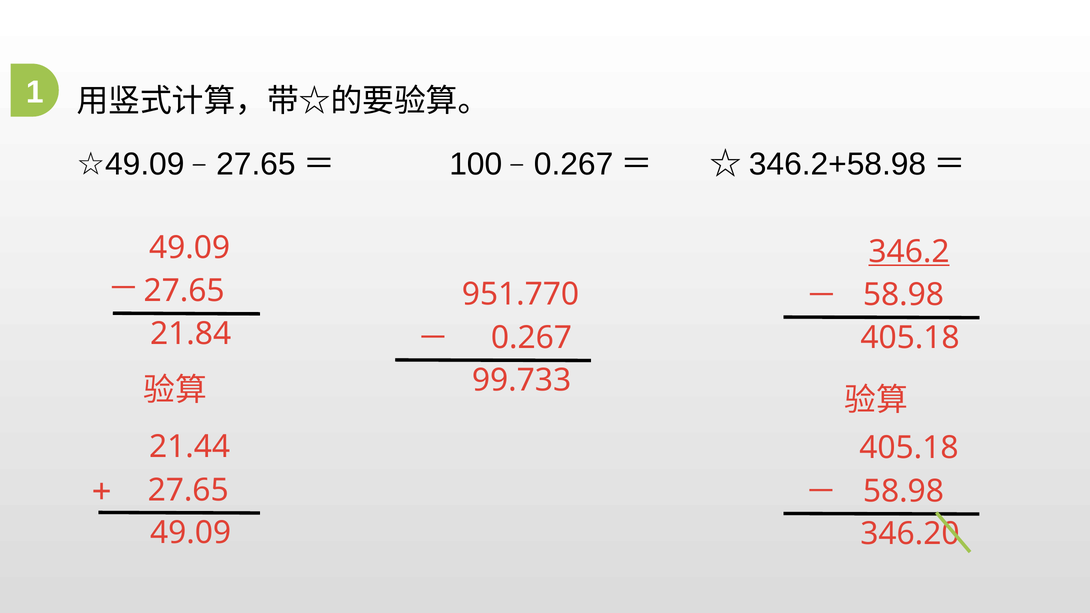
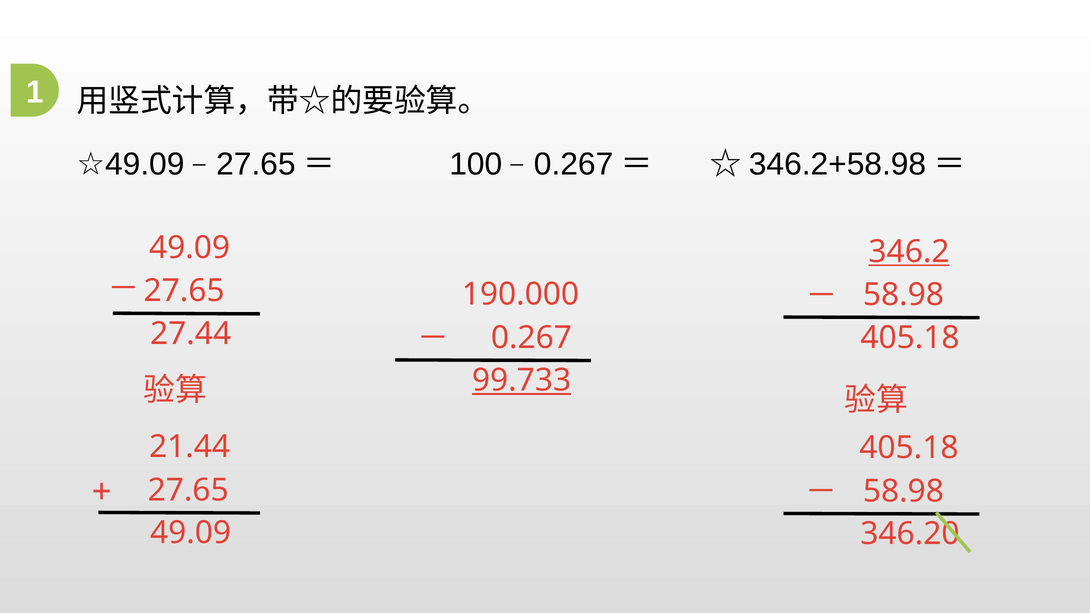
951.770: 951.770 -> 190.000
21.84: 21.84 -> 27.44
99.733 underline: none -> present
